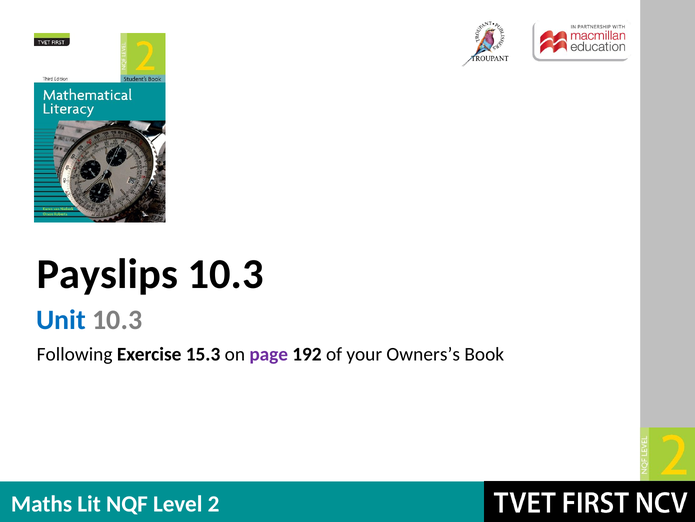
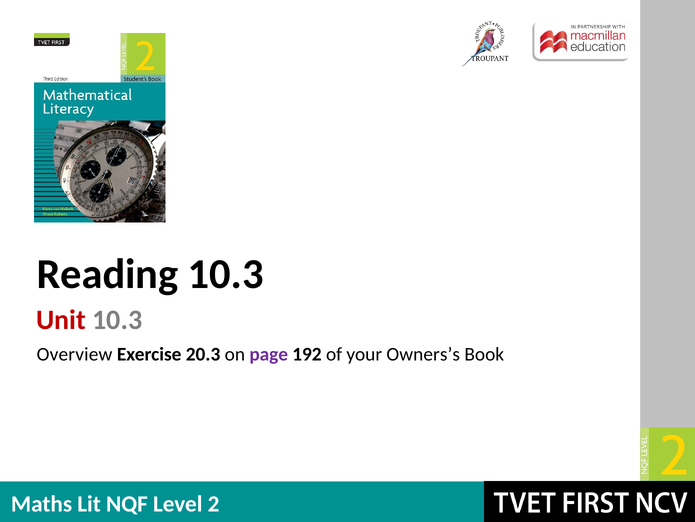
Payslips: Payslips -> Reading
Unit colour: blue -> red
Following: Following -> Overview
15.3: 15.3 -> 20.3
